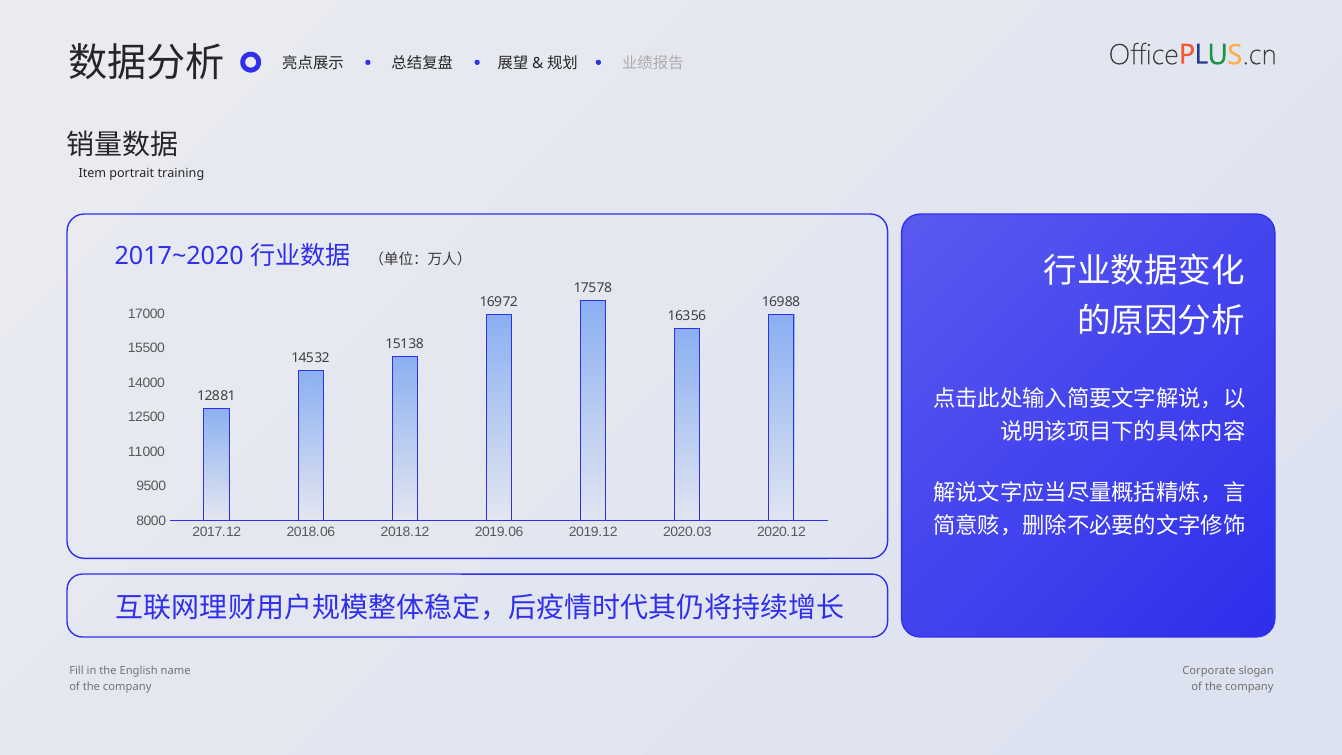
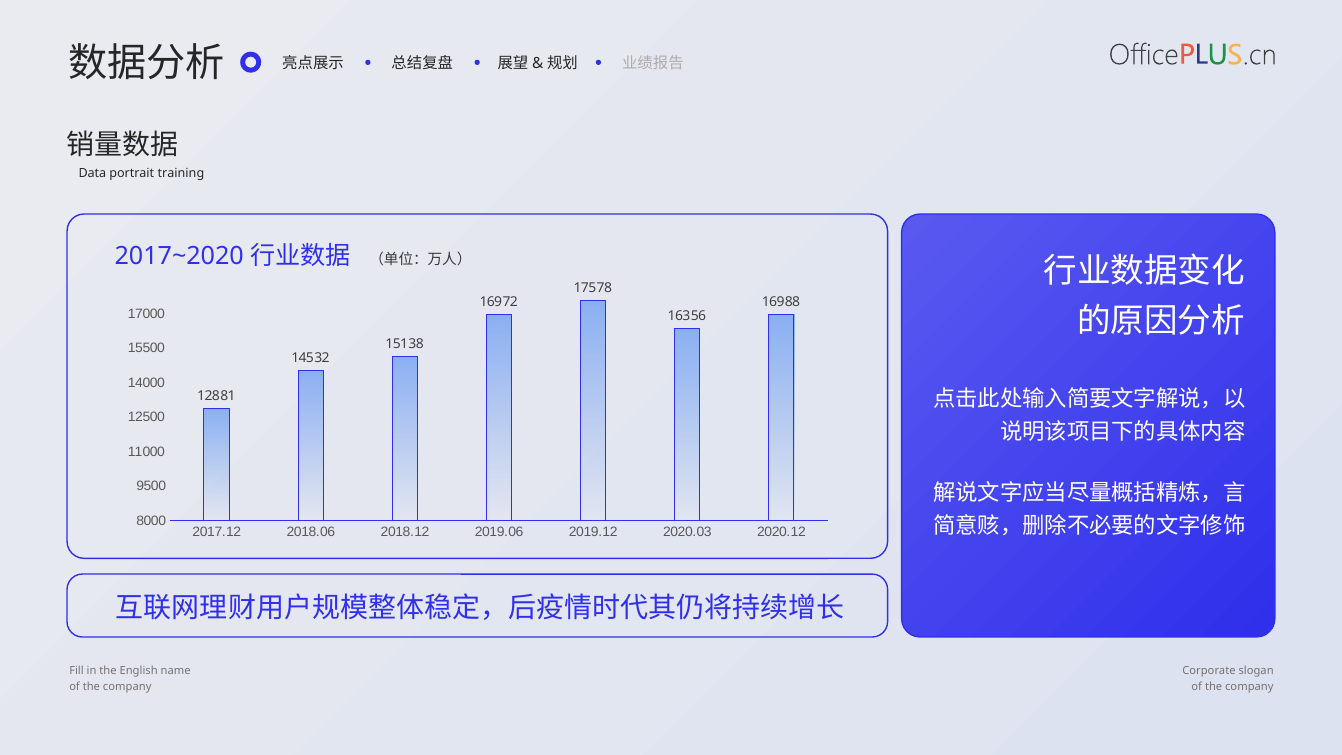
Item: Item -> Data
